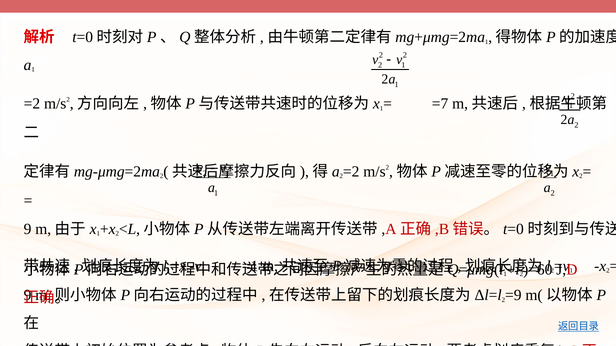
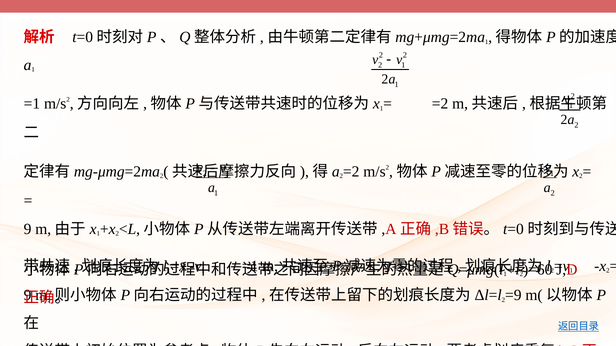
=2 at (32, 104): =2 -> =1
=7 at (440, 104): =7 -> =2
